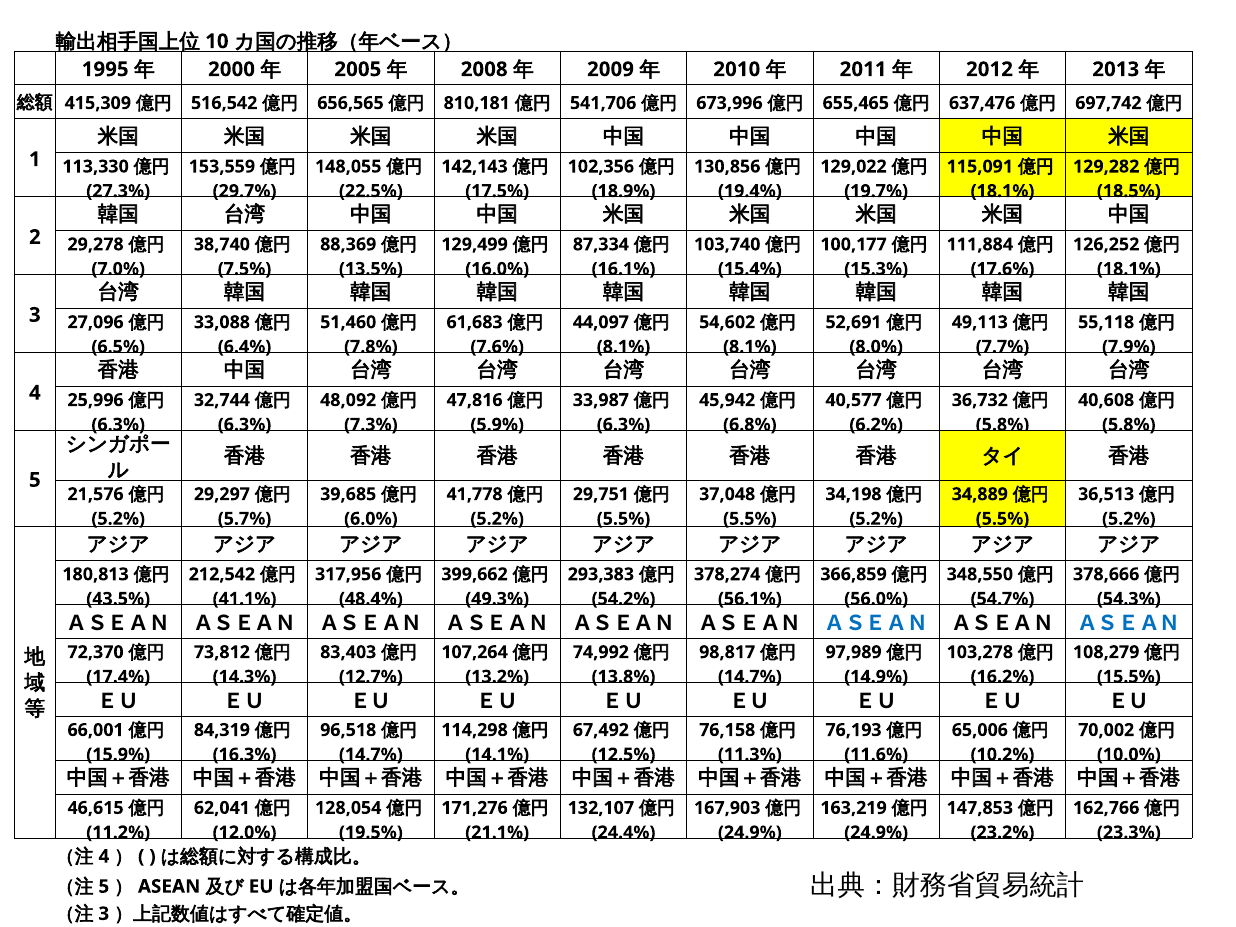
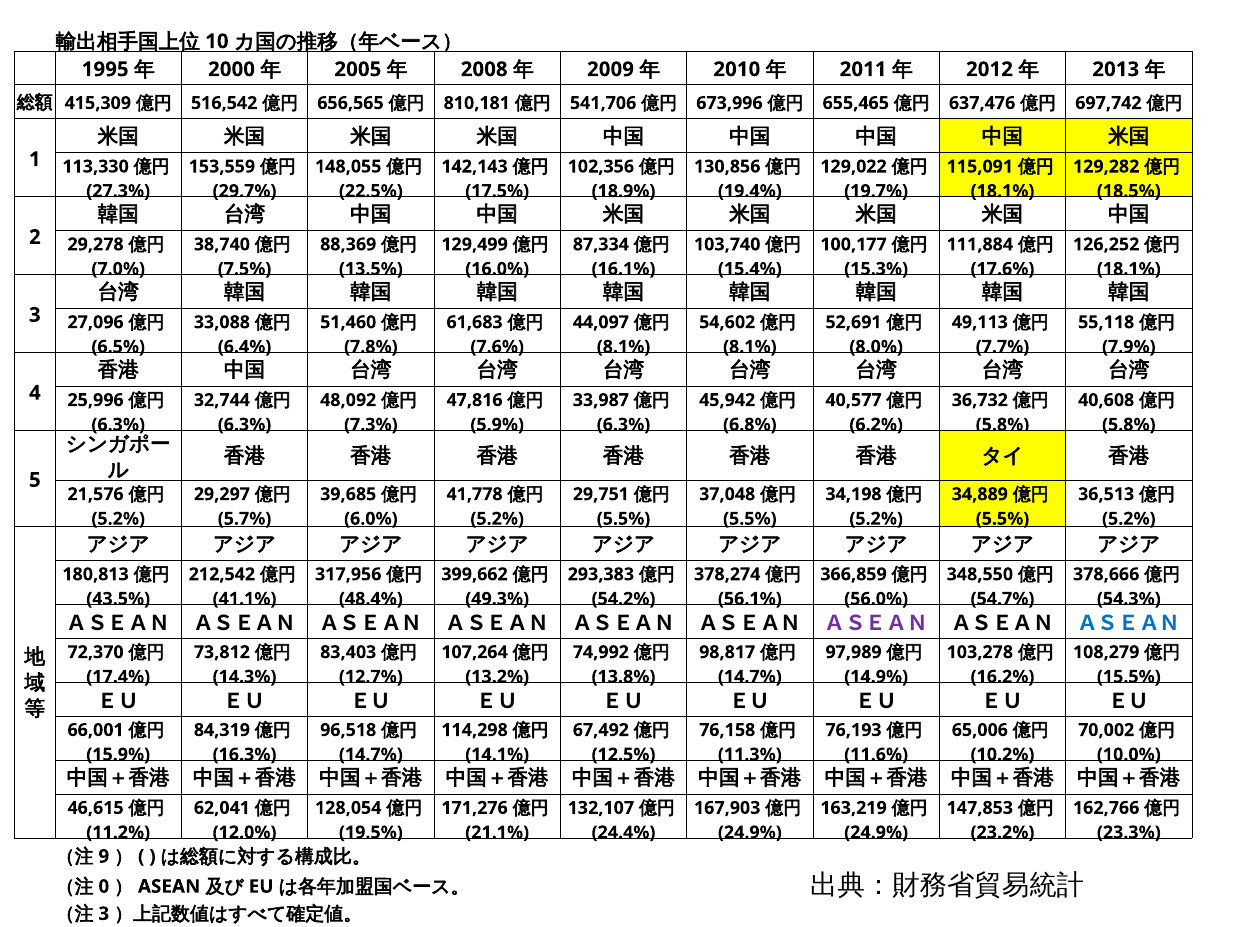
ＡＳＥＡＮ at (876, 624) colour: blue -> purple
4 at (104, 856): 4 -> 9
5 at (104, 887): 5 -> 0
